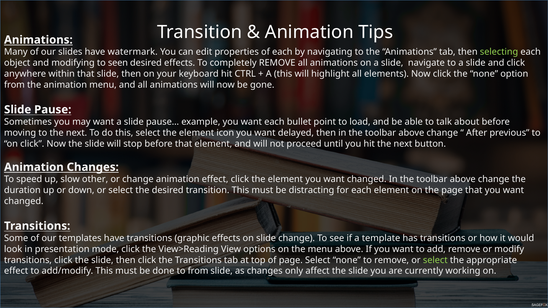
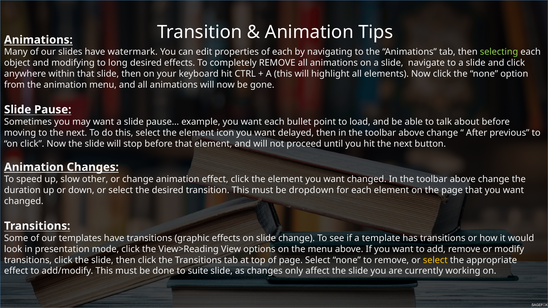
seen: seen -> long
distracting: distracting -> dropdown
select at (435, 260) colour: light green -> yellow
to from: from -> suite
